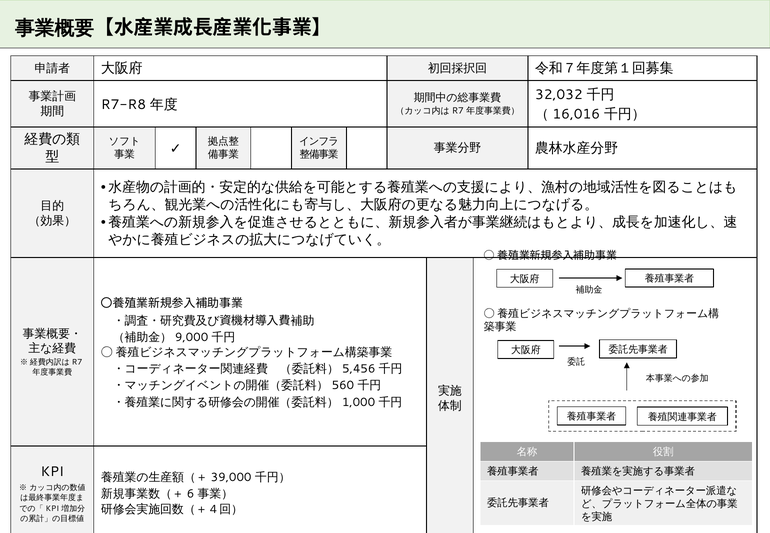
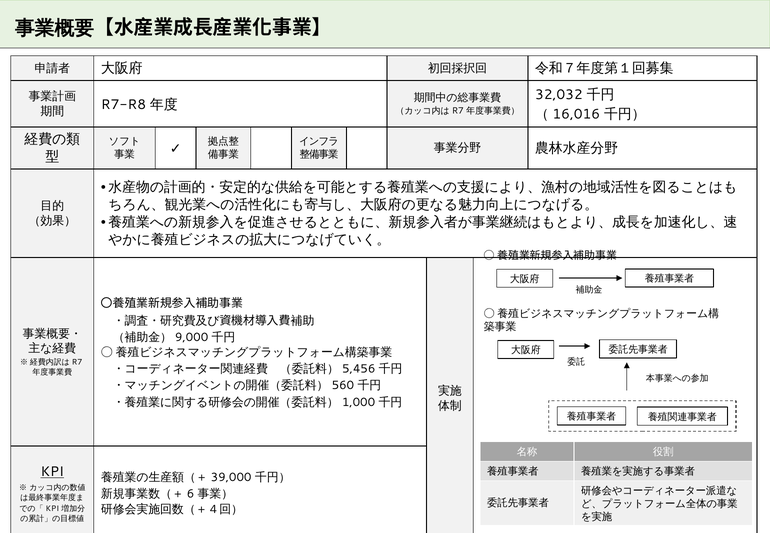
KPI at (52, 472) underline: none -> present
